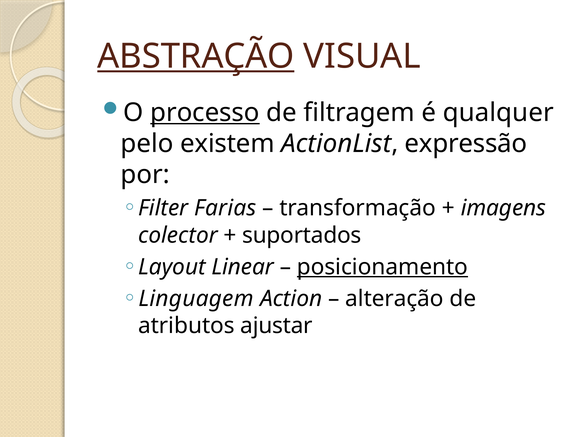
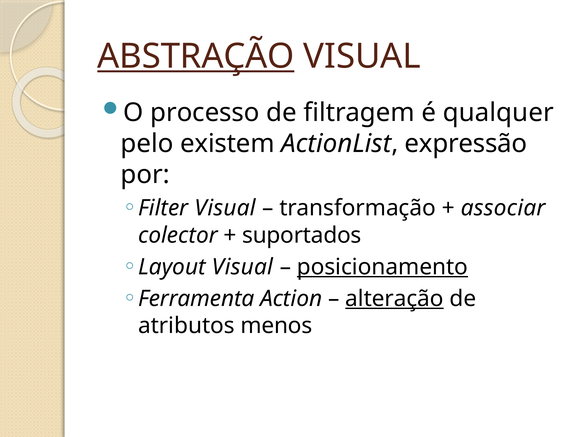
processo underline: present -> none
Filter Farias: Farias -> Visual
imagens: imagens -> associar
Layout Linear: Linear -> Visual
Linguagem: Linguagem -> Ferramenta
alteração underline: none -> present
ajustar: ajustar -> menos
